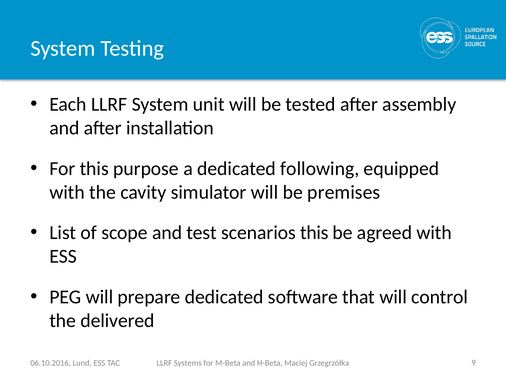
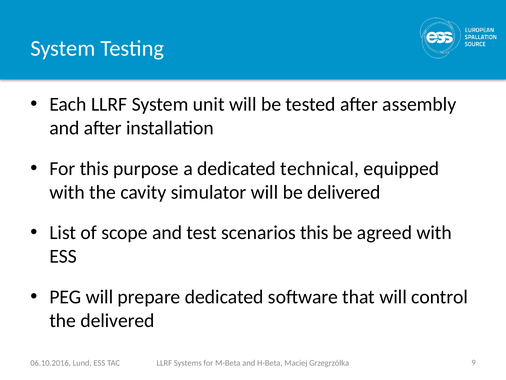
following: following -> technical
be premises: premises -> delivered
